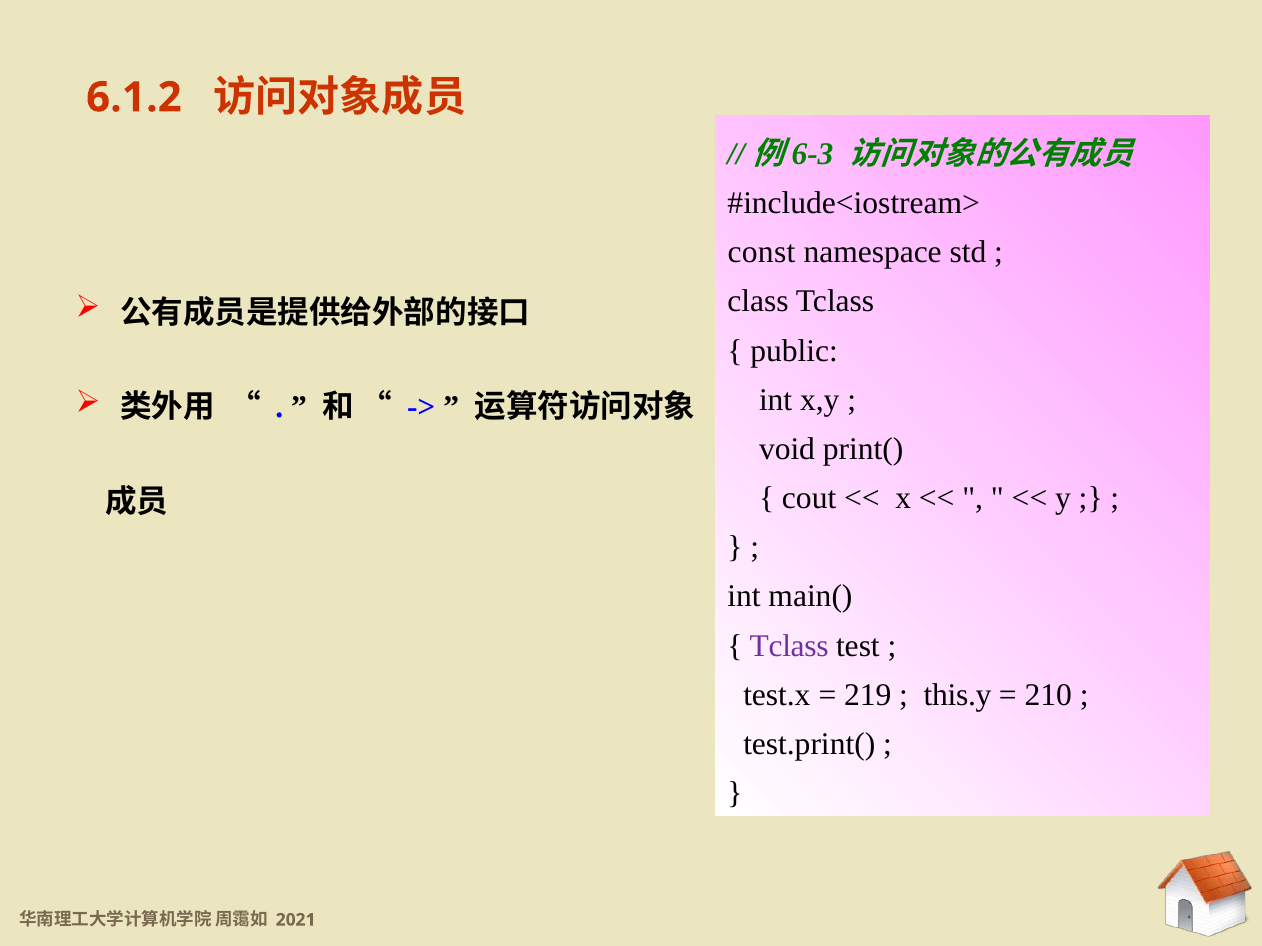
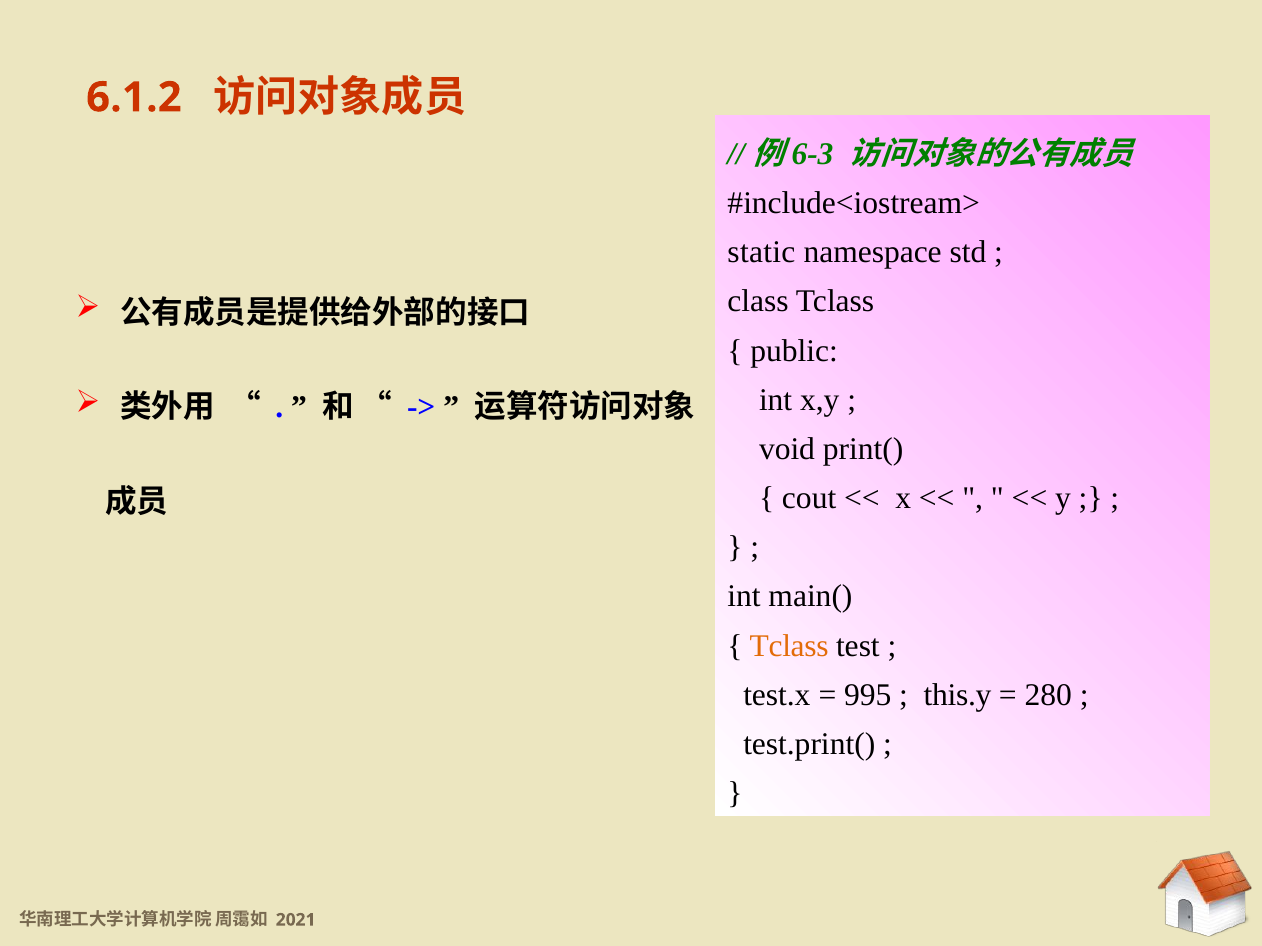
const: const -> static
Tclass at (789, 646) colour: purple -> orange
219: 219 -> 995
210: 210 -> 280
